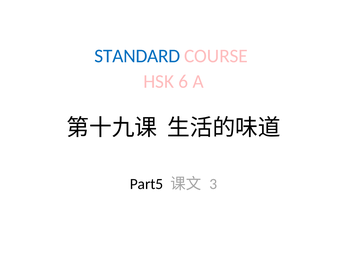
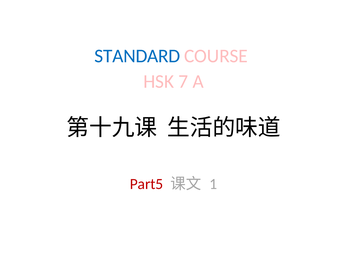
6: 6 -> 7
Part5 colour: black -> red
3: 3 -> 1
